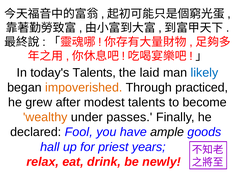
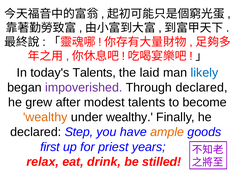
impoverished colour: orange -> purple
Through practiced: practiced -> declared
under passes: passes -> wealthy
Fool: Fool -> Step
ample colour: black -> orange
hall: hall -> first
newly: newly -> stilled
